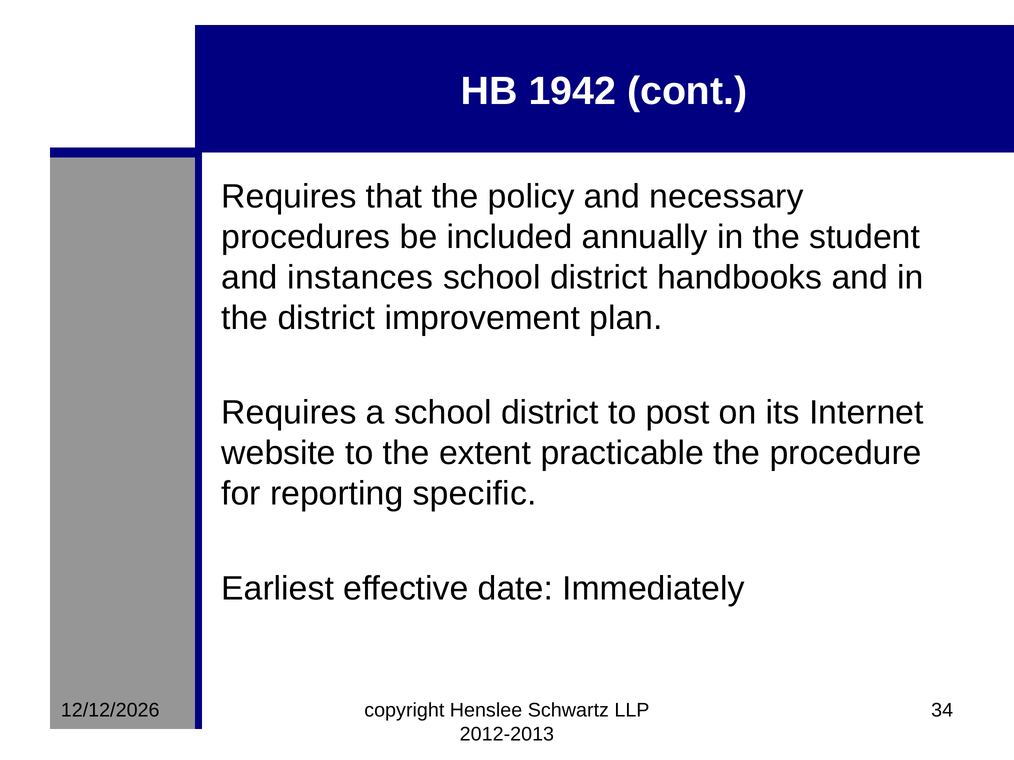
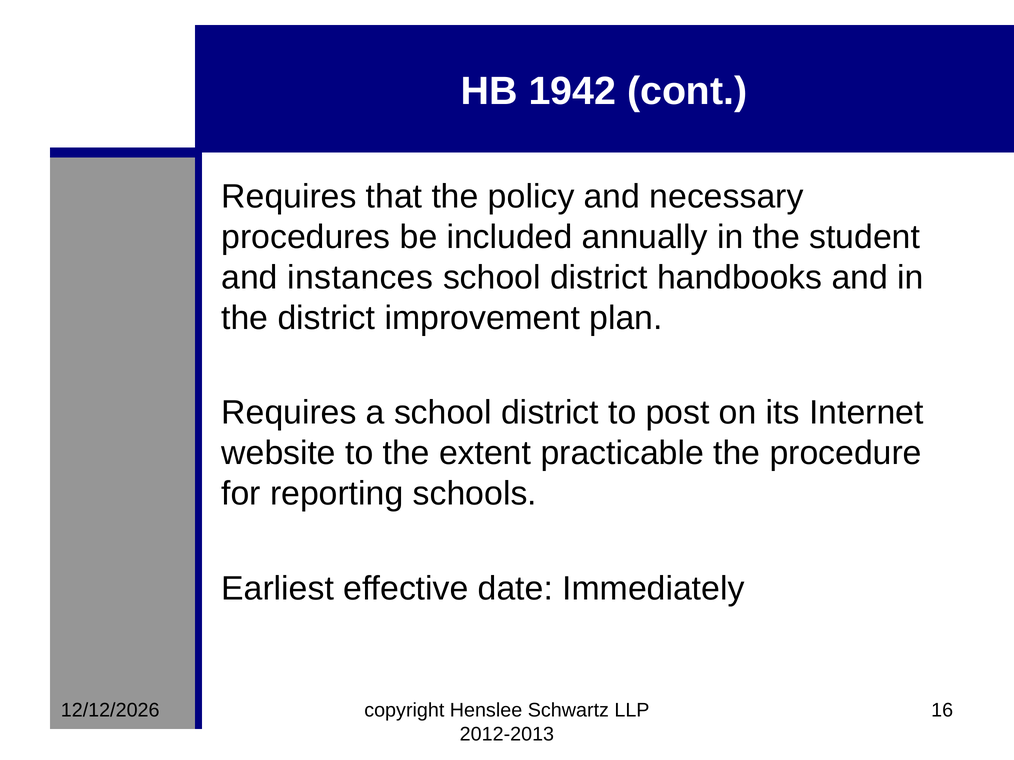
specific: specific -> schools
34: 34 -> 16
